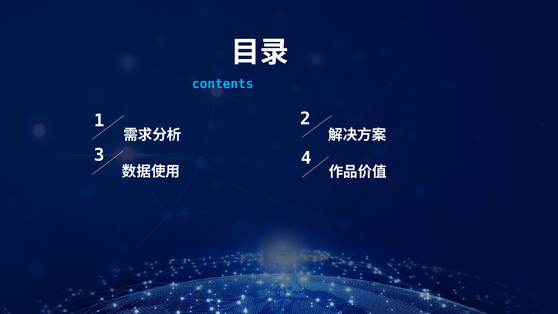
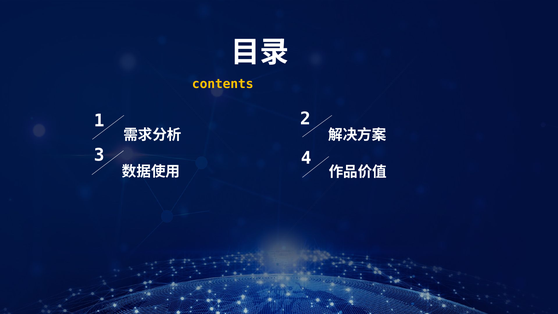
contents colour: light blue -> yellow
